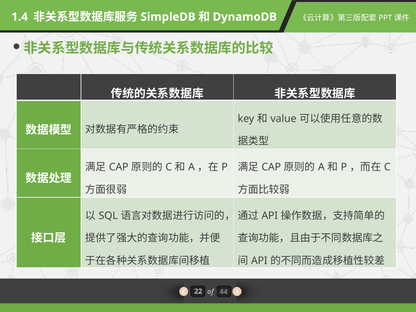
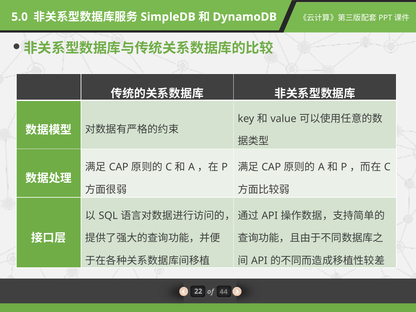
1.4: 1.4 -> 5.0
